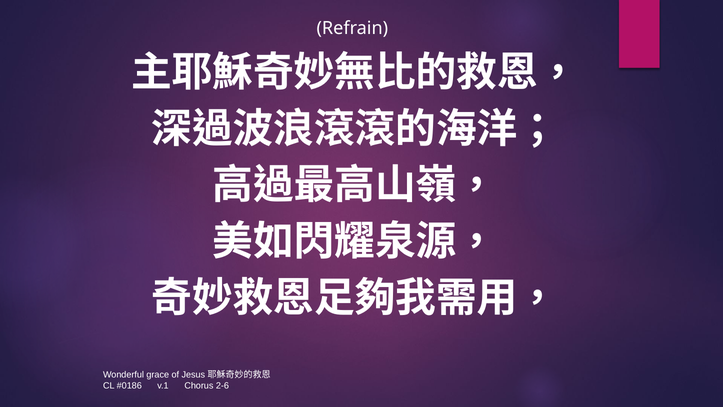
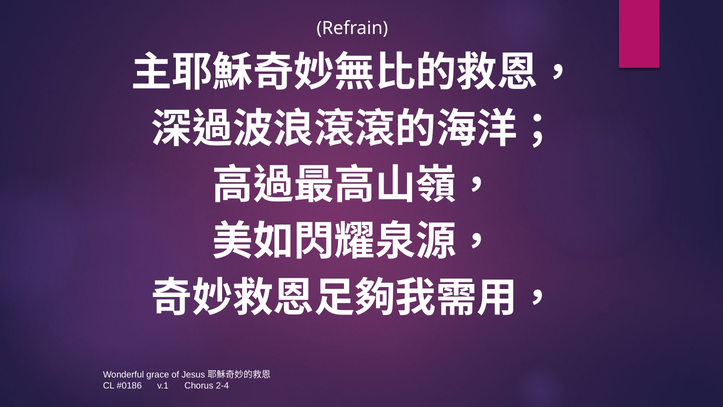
2-6: 2-6 -> 2-4
